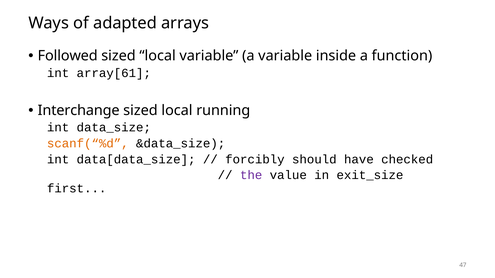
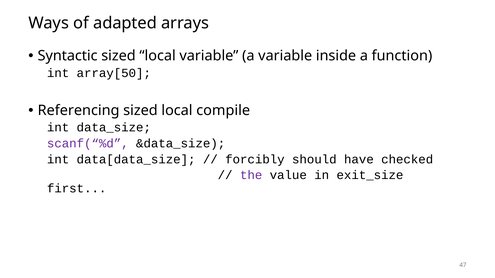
Followed: Followed -> Syntactic
array[61: array[61 -> array[50
Interchange: Interchange -> Referencing
running: running -> compile
scanf(“%d colour: orange -> purple
